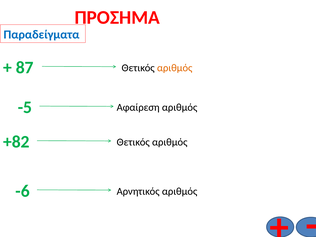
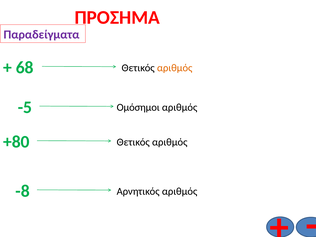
Παραδείγματα colour: blue -> purple
87: 87 -> 68
Αφαίρεση: Αφαίρεση -> Ομόσημοι
+82: +82 -> +80
-6: -6 -> -8
